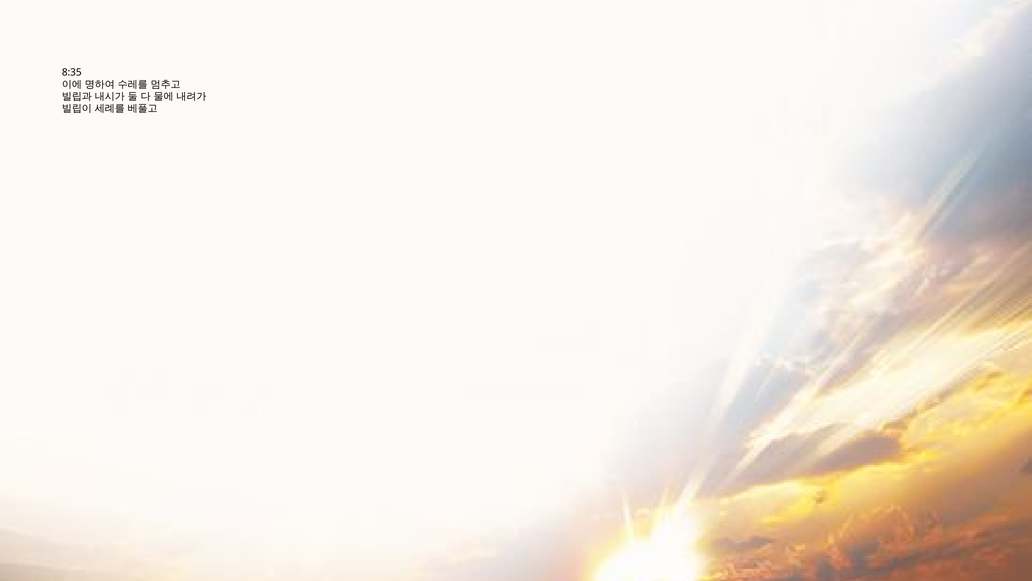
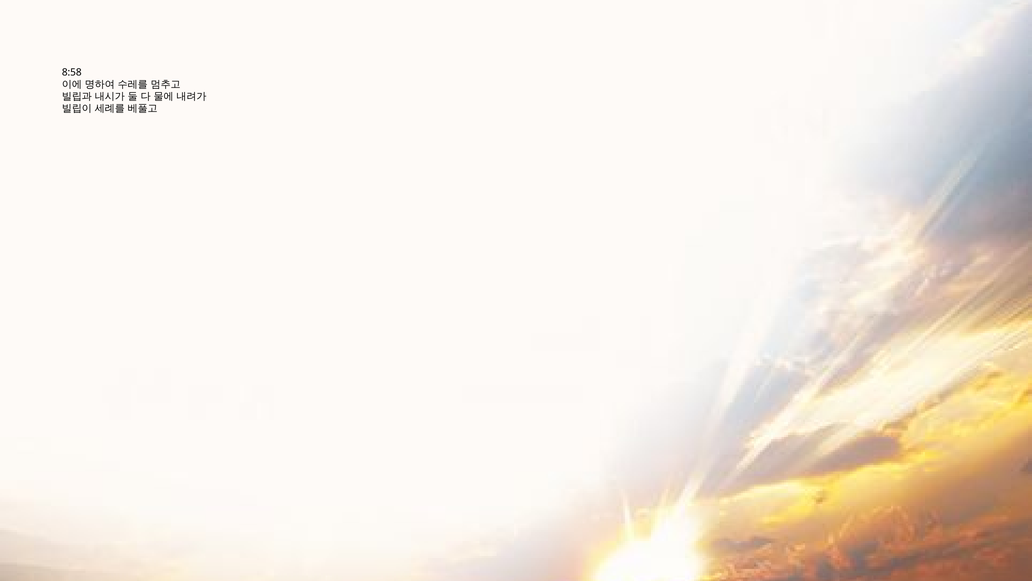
8:35: 8:35 -> 8:58
